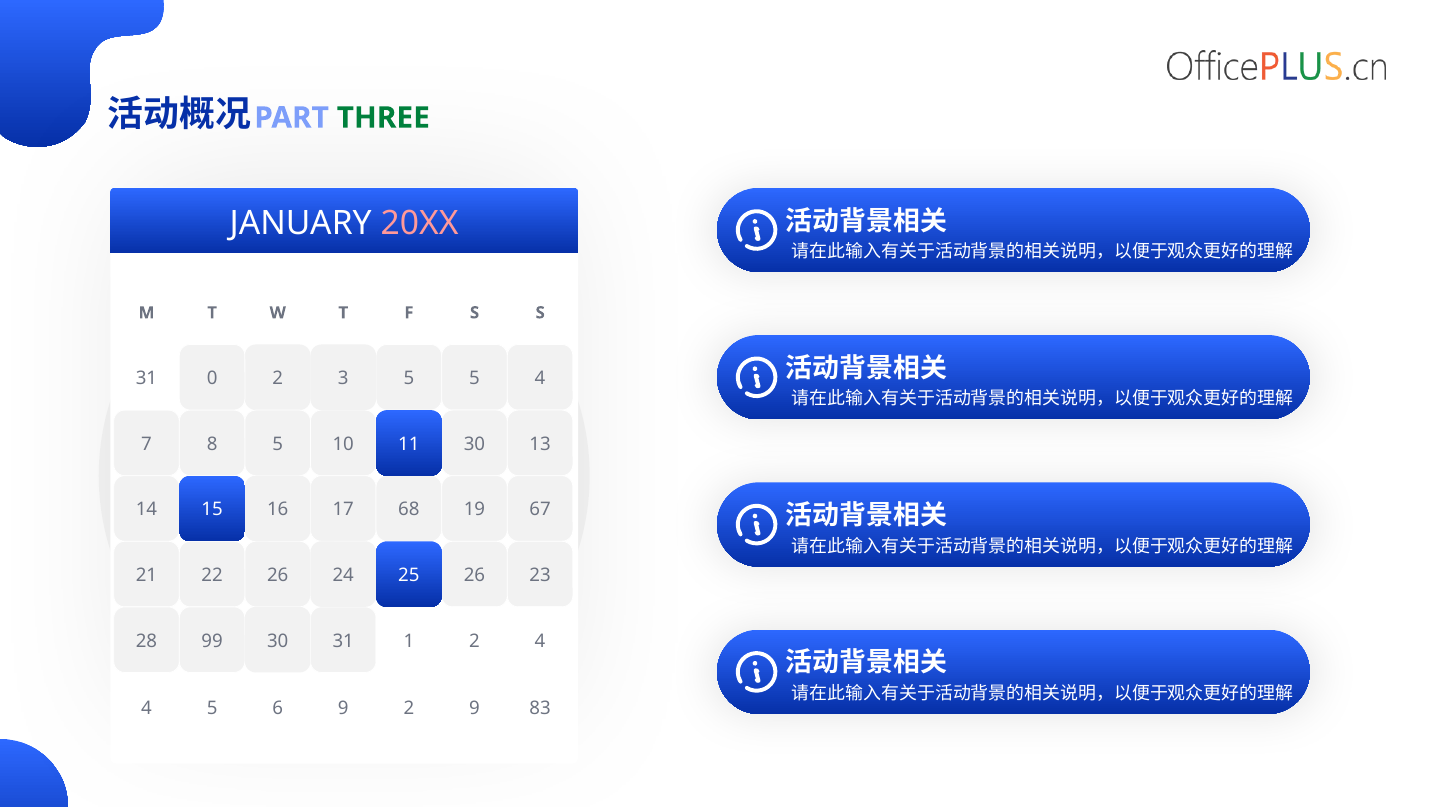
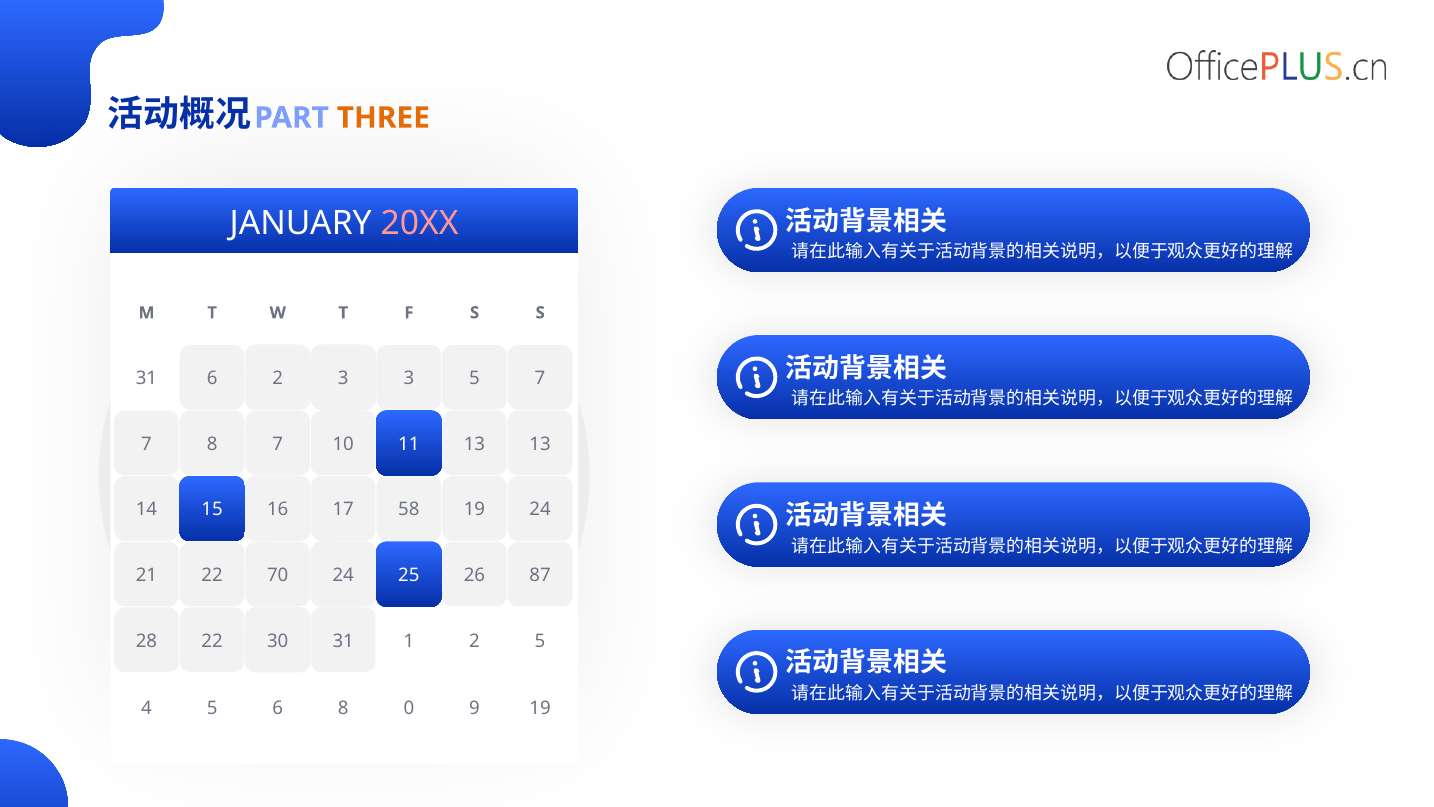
THREE colour: green -> orange
31 0: 0 -> 6
2 5: 5 -> 3
5 4: 4 -> 7
8 5: 5 -> 7
10 30: 30 -> 13
68: 68 -> 58
19 67: 67 -> 24
22 26: 26 -> 70
23: 23 -> 87
28 99: 99 -> 22
2 4: 4 -> 5
5 9: 9 -> 8
6 2: 2 -> 0
9 83: 83 -> 19
